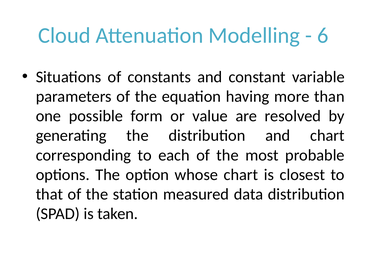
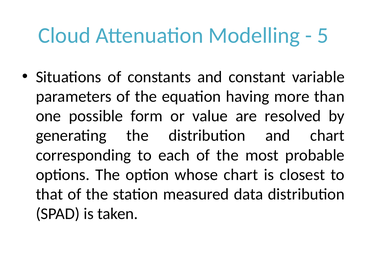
6: 6 -> 5
